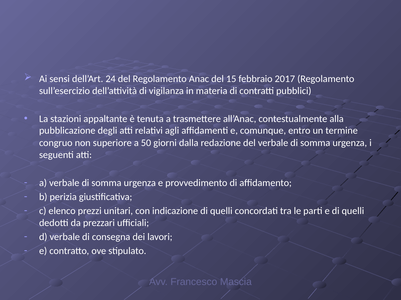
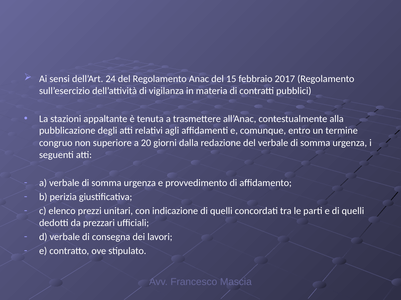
50: 50 -> 20
